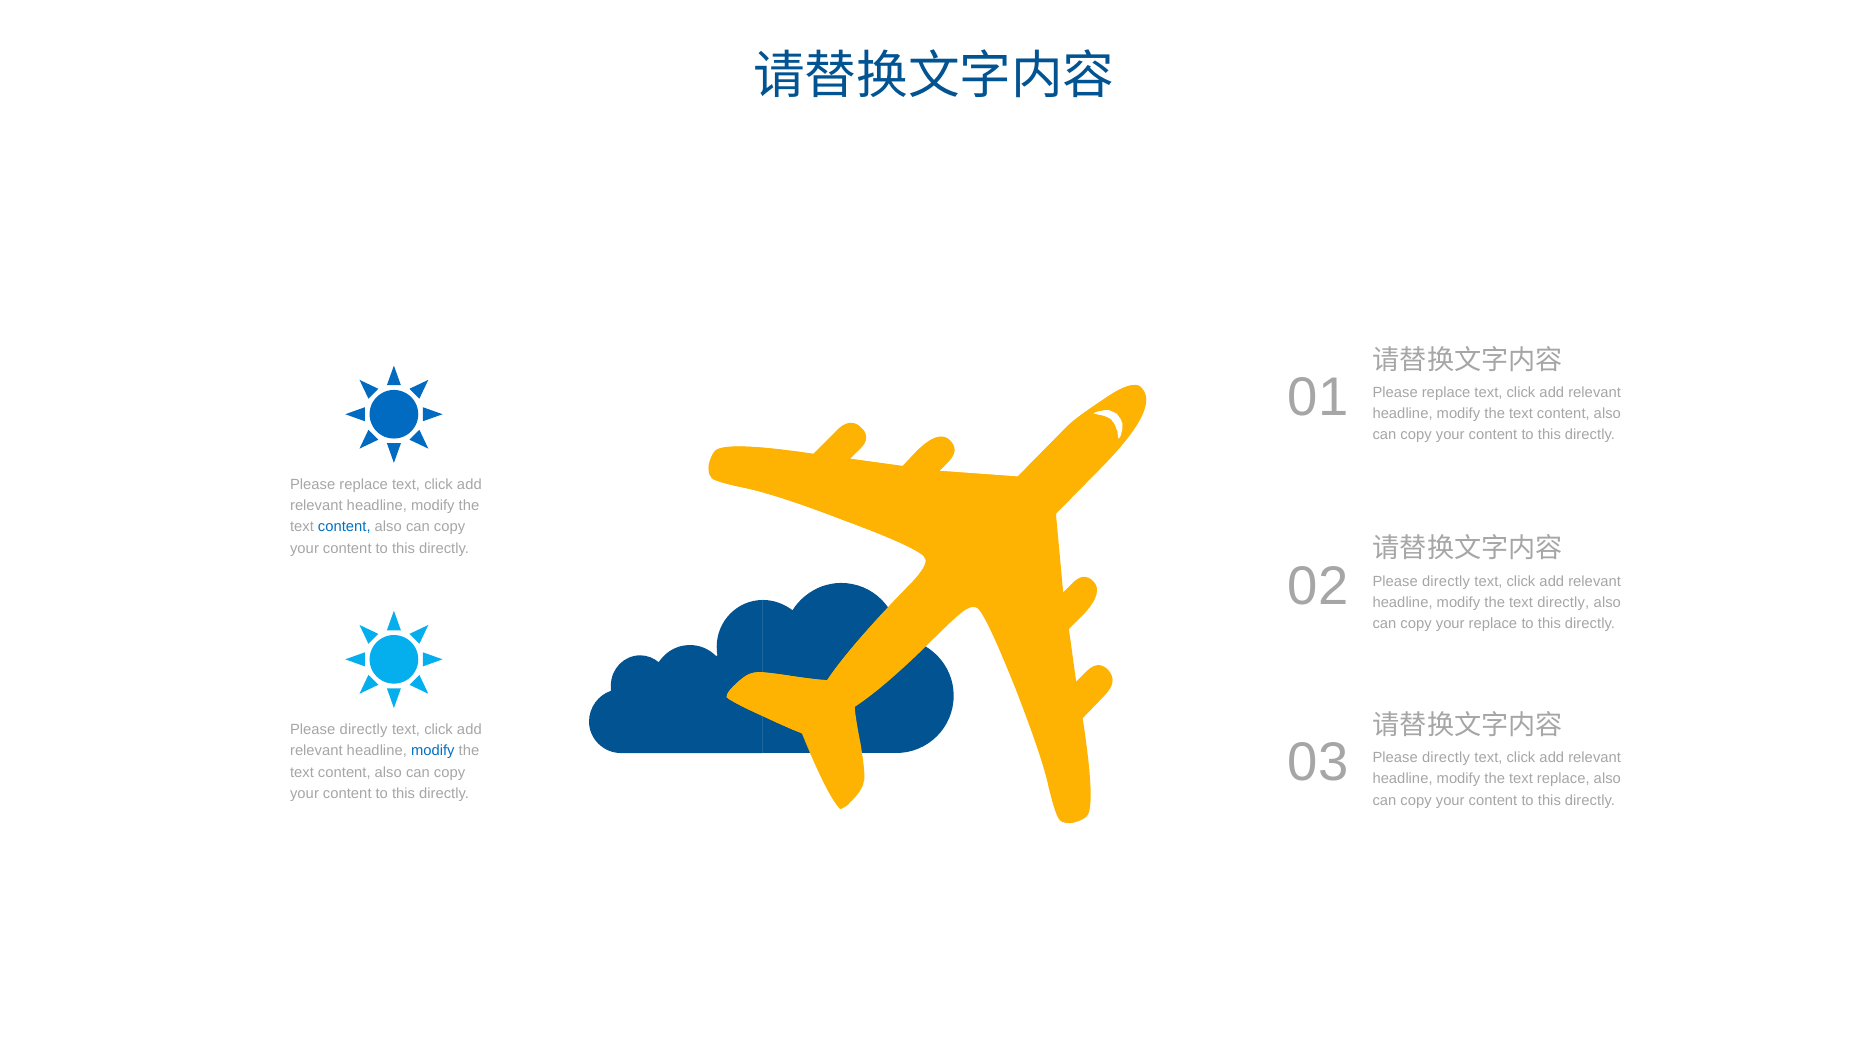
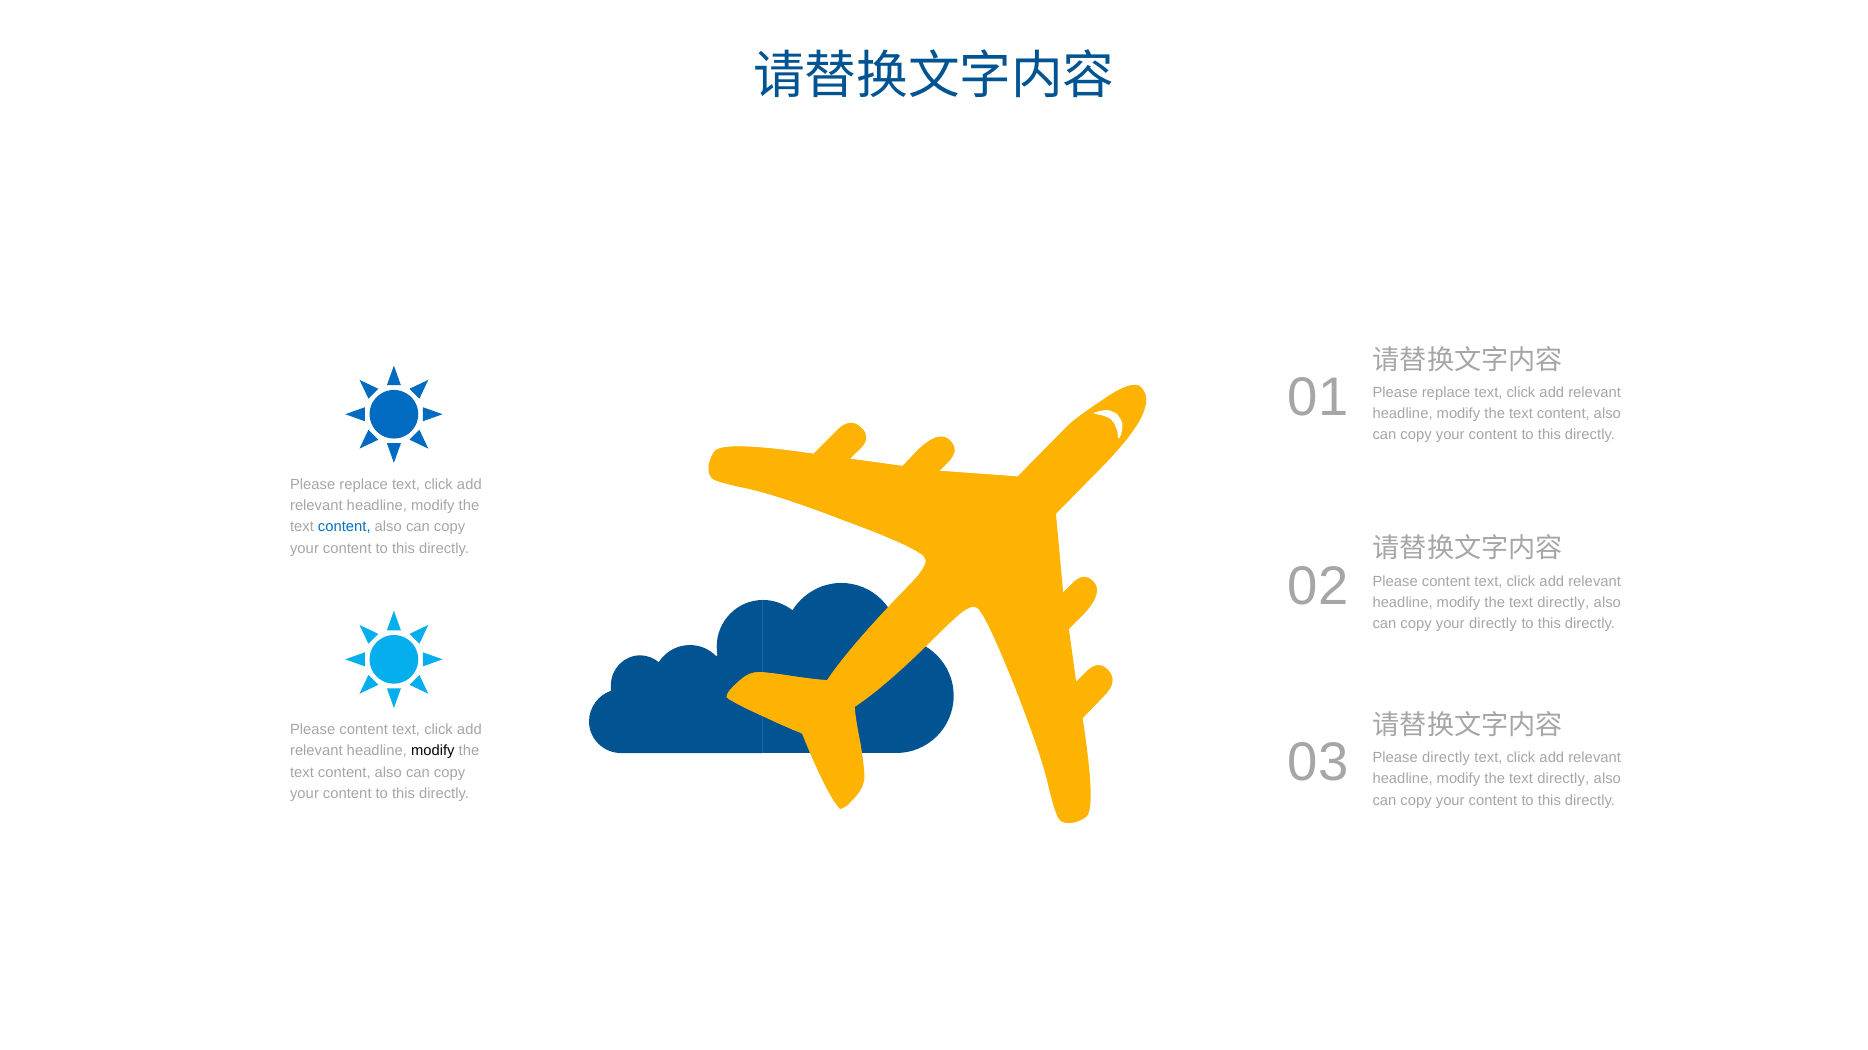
02 Please directly: directly -> content
your replace: replace -> directly
directly at (364, 730): directly -> content
modify at (433, 752) colour: blue -> black
replace at (1563, 780): replace -> directly
